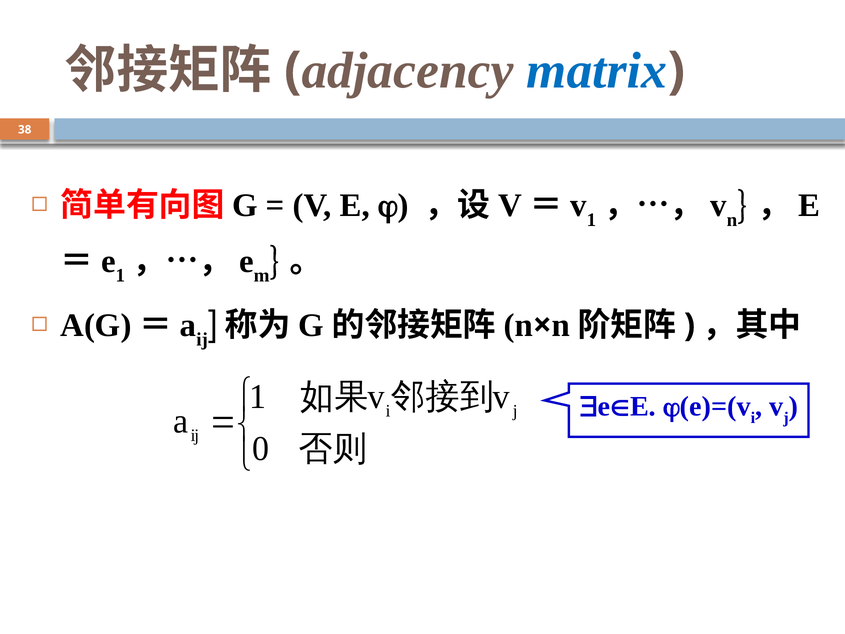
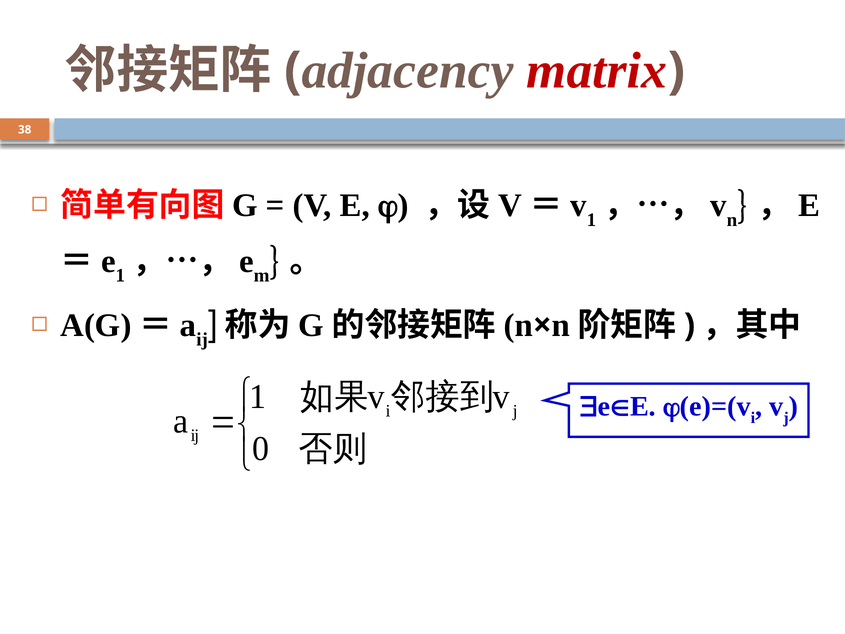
matrix colour: blue -> red
